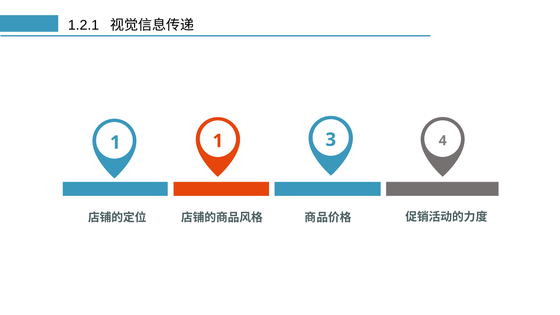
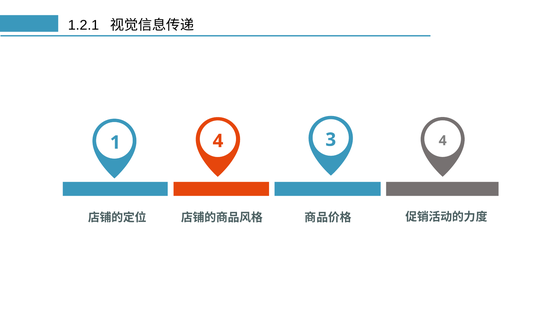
1 1: 1 -> 4
